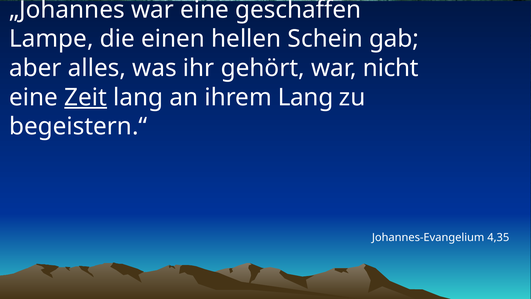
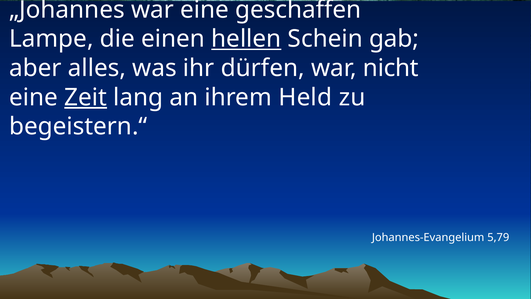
hellen underline: none -> present
gehört: gehört -> dürfen
ihrem Lang: Lang -> Held
4,35: 4,35 -> 5,79
